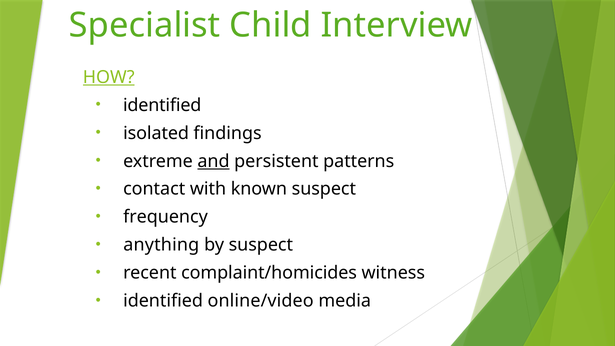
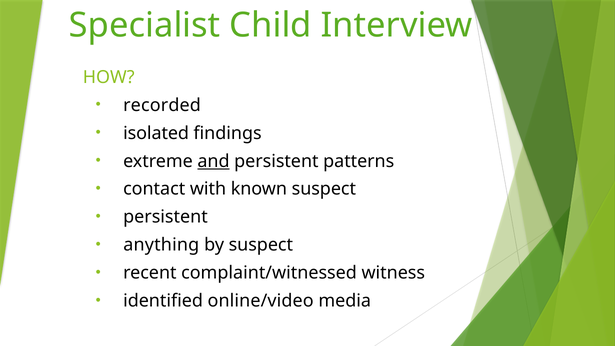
HOW underline: present -> none
identified at (162, 105): identified -> recorded
frequency at (165, 217): frequency -> persistent
complaint/homicides: complaint/homicides -> complaint/witnessed
